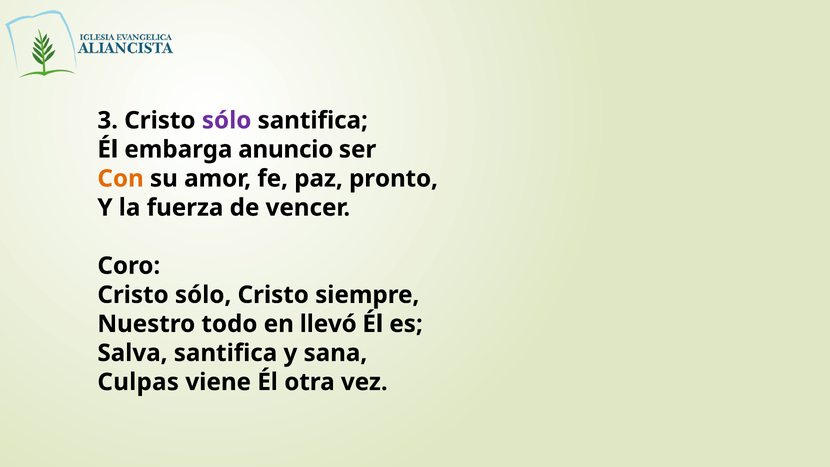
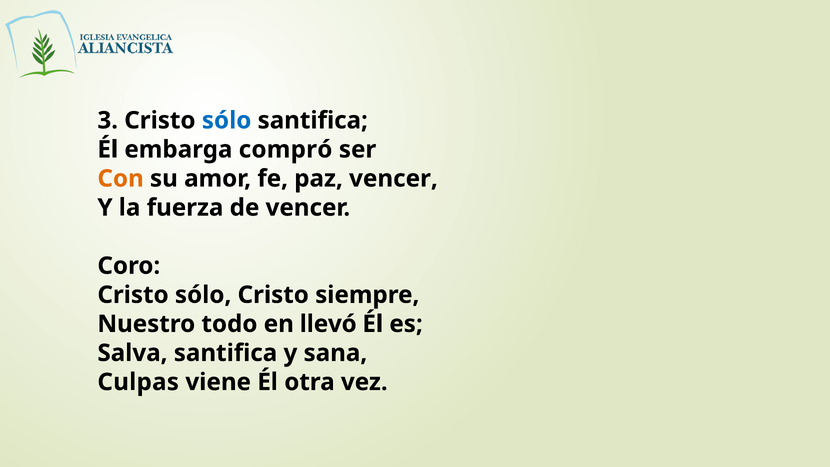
sólo at (227, 120) colour: purple -> blue
anuncio: anuncio -> compró
paz pronto: pronto -> vencer
